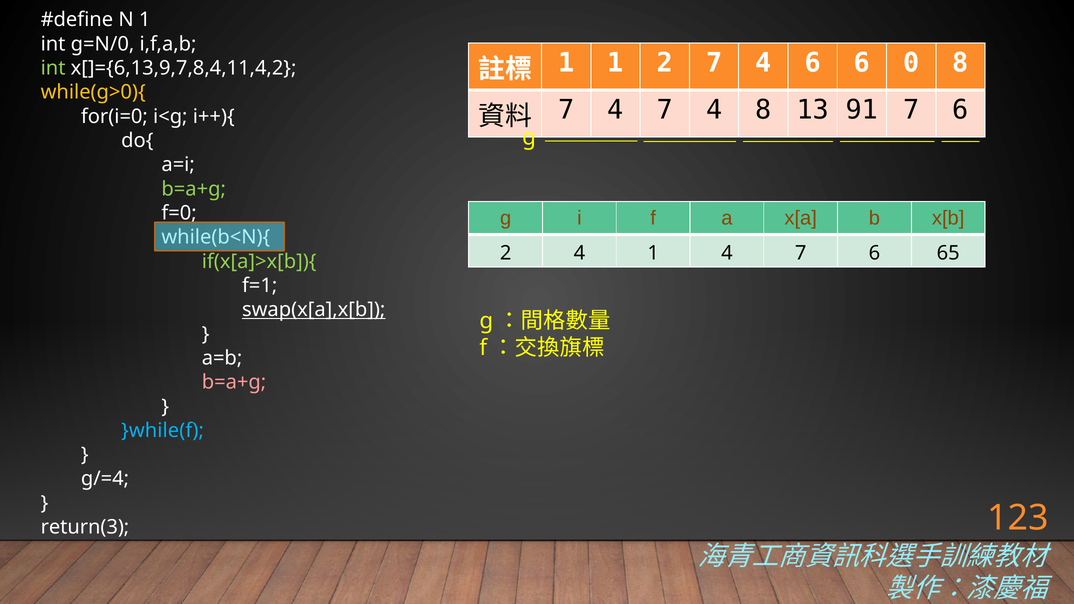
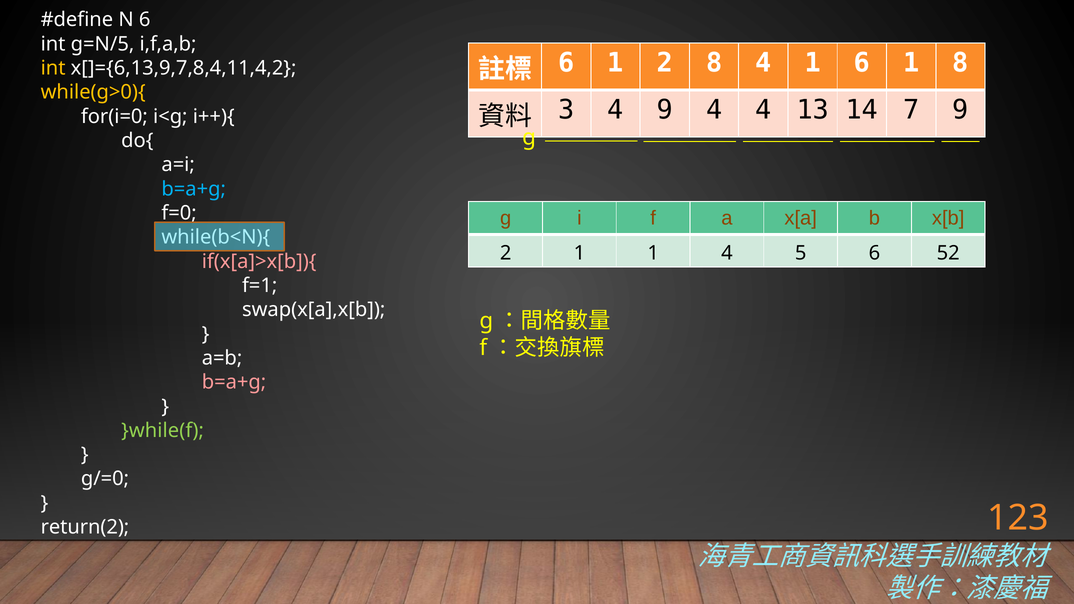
N 1: 1 -> 6
g=N/0: g=N/0 -> g=N/5
1 at (566, 63): 1 -> 6
2 7: 7 -> 8
4 6: 6 -> 1
0 at (911, 63): 0 -> 1
int at (53, 68) colour: light green -> yellow
7 at (566, 110): 7 -> 3
7 at (665, 110): 7 -> 9
4 8: 8 -> 4
91: 91 -> 14
6 at (960, 110): 6 -> 9
b=a+g at (194, 189) colour: light green -> light blue
2 4: 4 -> 1
1 4 7: 7 -> 5
65: 65 -> 52
if(x[a]>x[b]){ colour: light green -> pink
swap(x[a],x[b underline: present -> none
}while(f colour: light blue -> light green
g/=4: g/=4 -> g/=0
return(3: return(3 -> return(2
